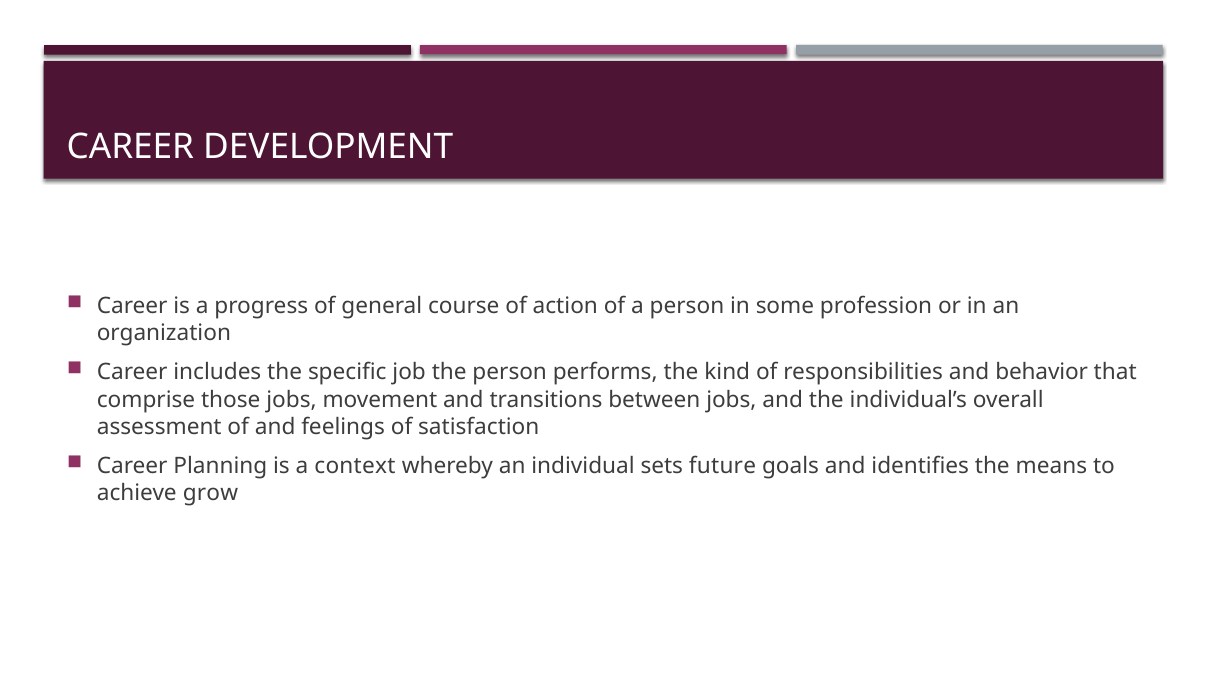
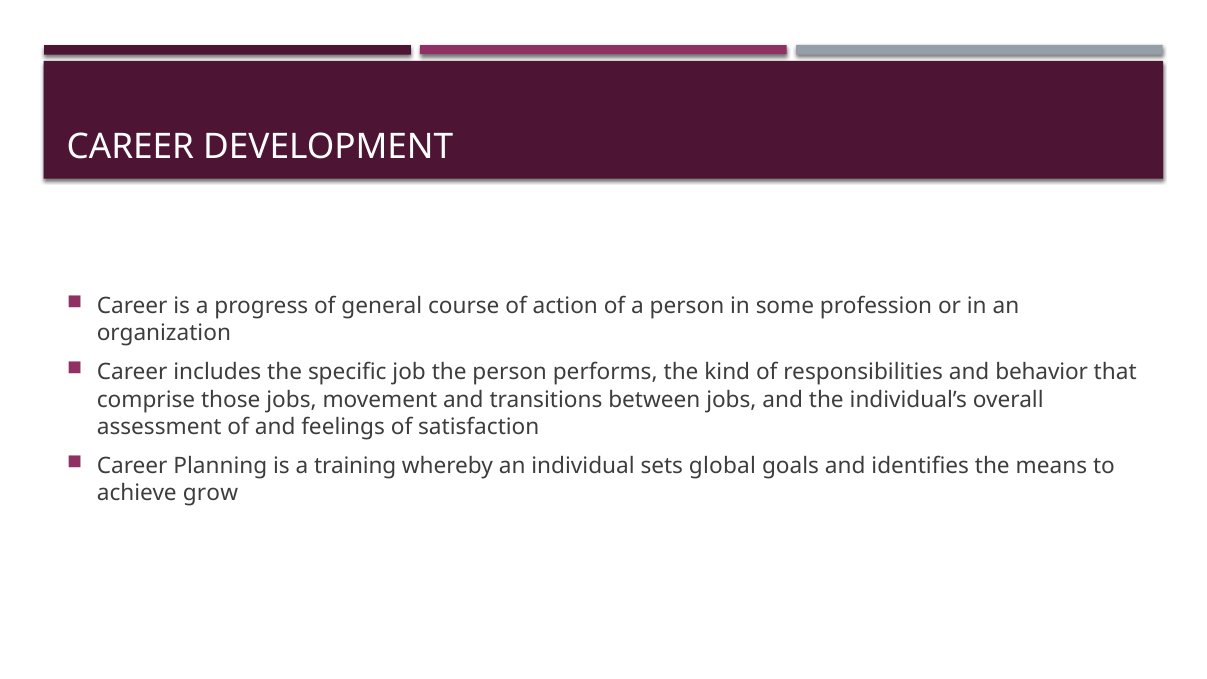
context: context -> training
future: future -> global
